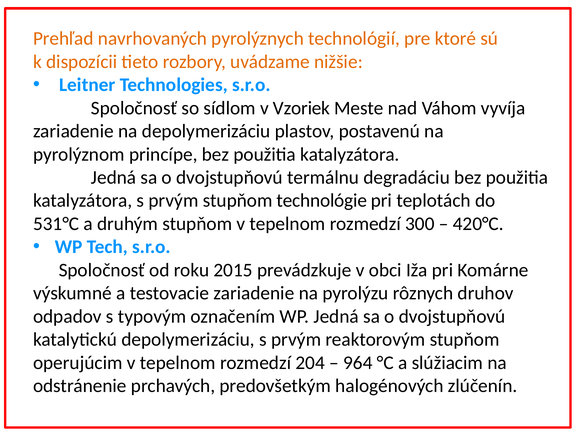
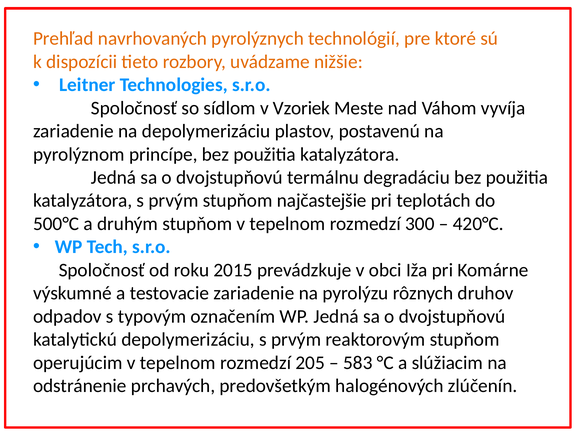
technológie: technológie -> najčastejšie
531°C: 531°C -> 500°C
204: 204 -> 205
964: 964 -> 583
